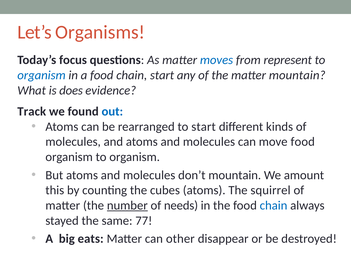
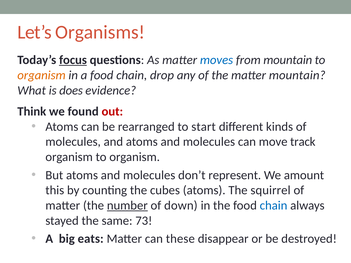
focus underline: none -> present
from represent: represent -> mountain
organism at (41, 75) colour: blue -> orange
chain start: start -> drop
Track: Track -> Think
out colour: blue -> red
move food: food -> track
don’t mountain: mountain -> represent
needs: needs -> down
77: 77 -> 73
other: other -> these
